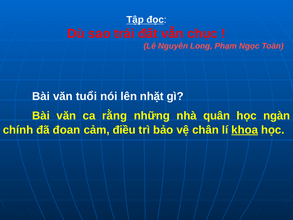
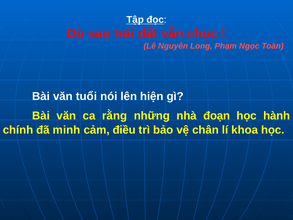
nhặt: nhặt -> hiện
quân: quân -> đoạn
ngàn: ngàn -> hành
đoan: đoan -> minh
khoa underline: present -> none
